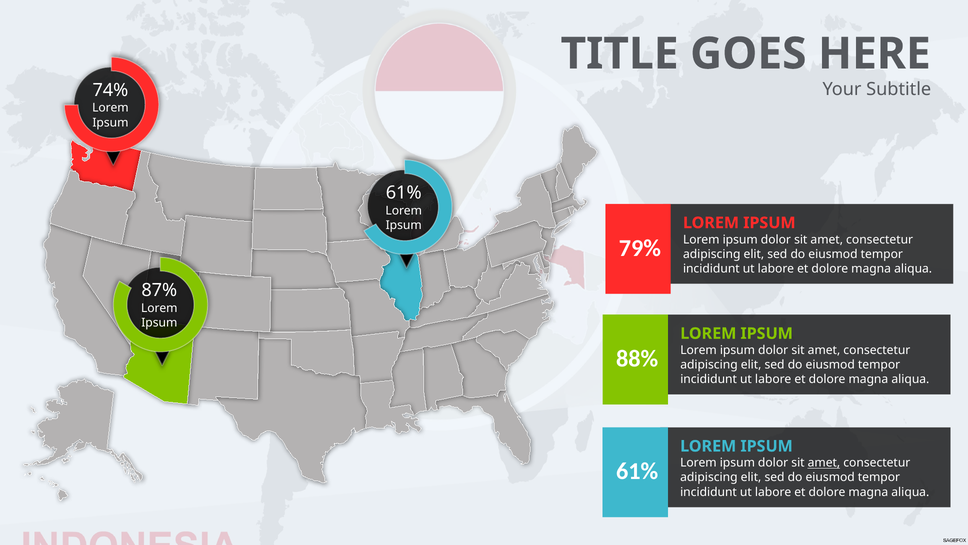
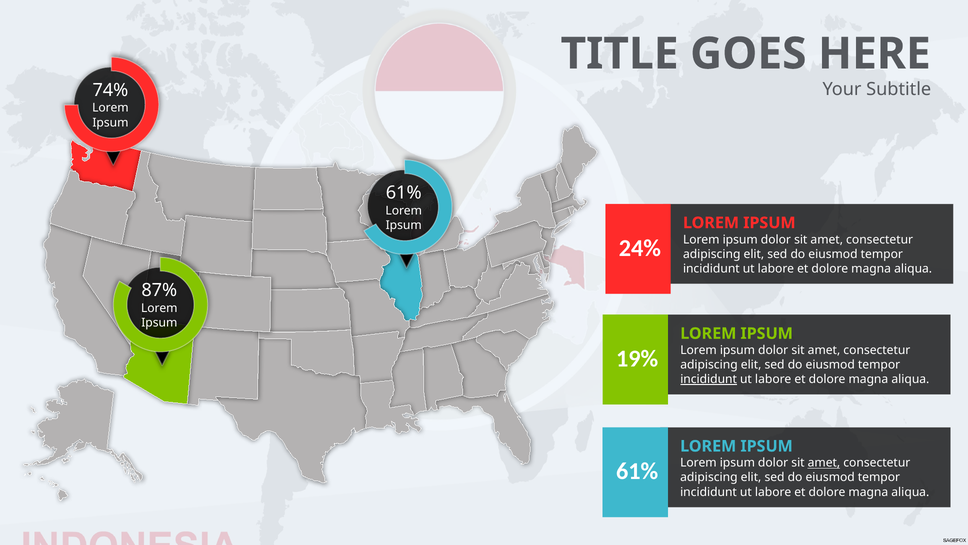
79%: 79% -> 24%
88%: 88% -> 19%
incididunt at (709, 379) underline: none -> present
